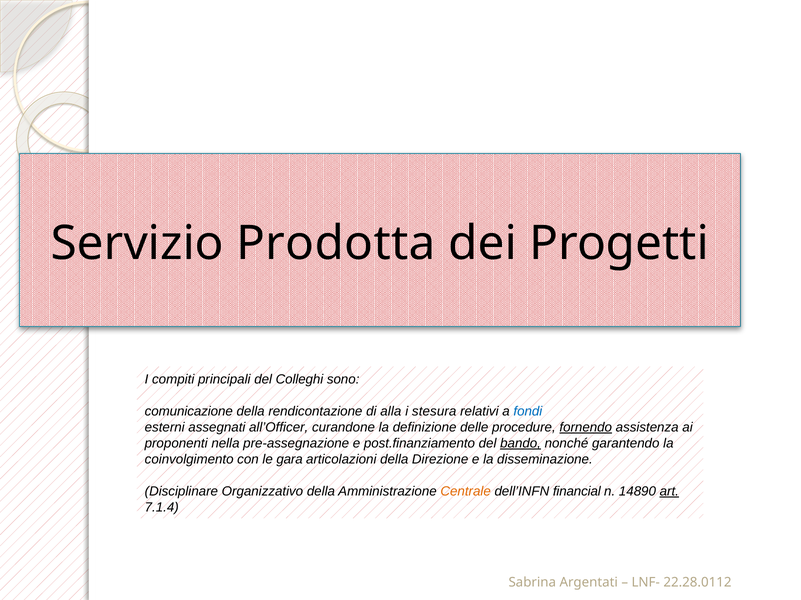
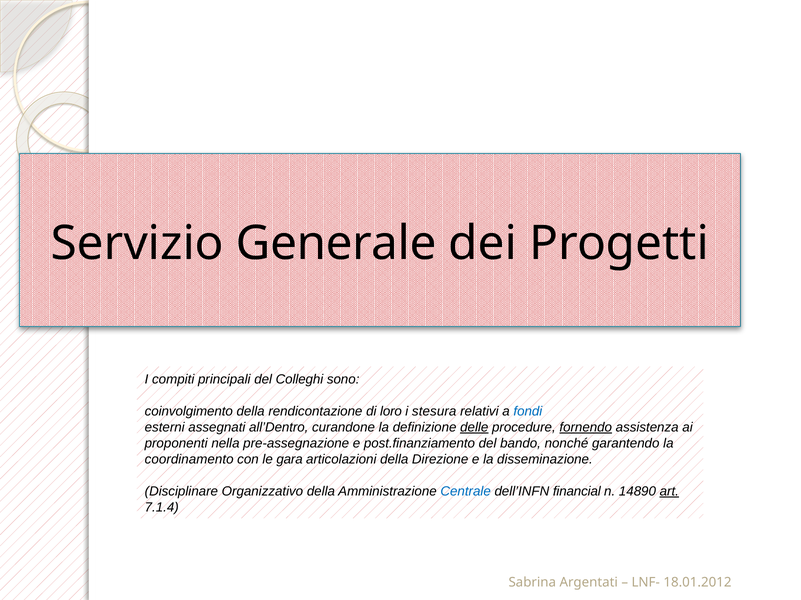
Prodotta: Prodotta -> Generale
comunicazione: comunicazione -> coinvolgimento
alla: alla -> loro
all’Officer: all’Officer -> all’Dentro
delle underline: none -> present
bando underline: present -> none
coinvolgimento: coinvolgimento -> coordinamento
Centrale colour: orange -> blue
22.28.0112: 22.28.0112 -> 18.01.2012
